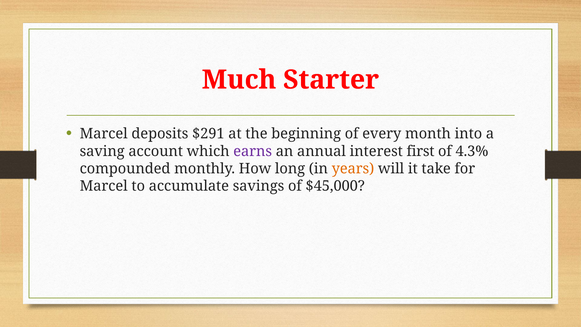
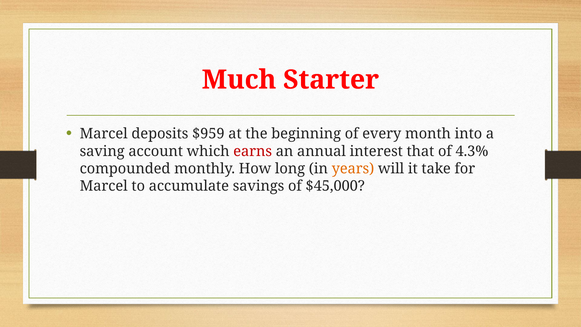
$291: $291 -> $959
earns colour: purple -> red
first: first -> that
